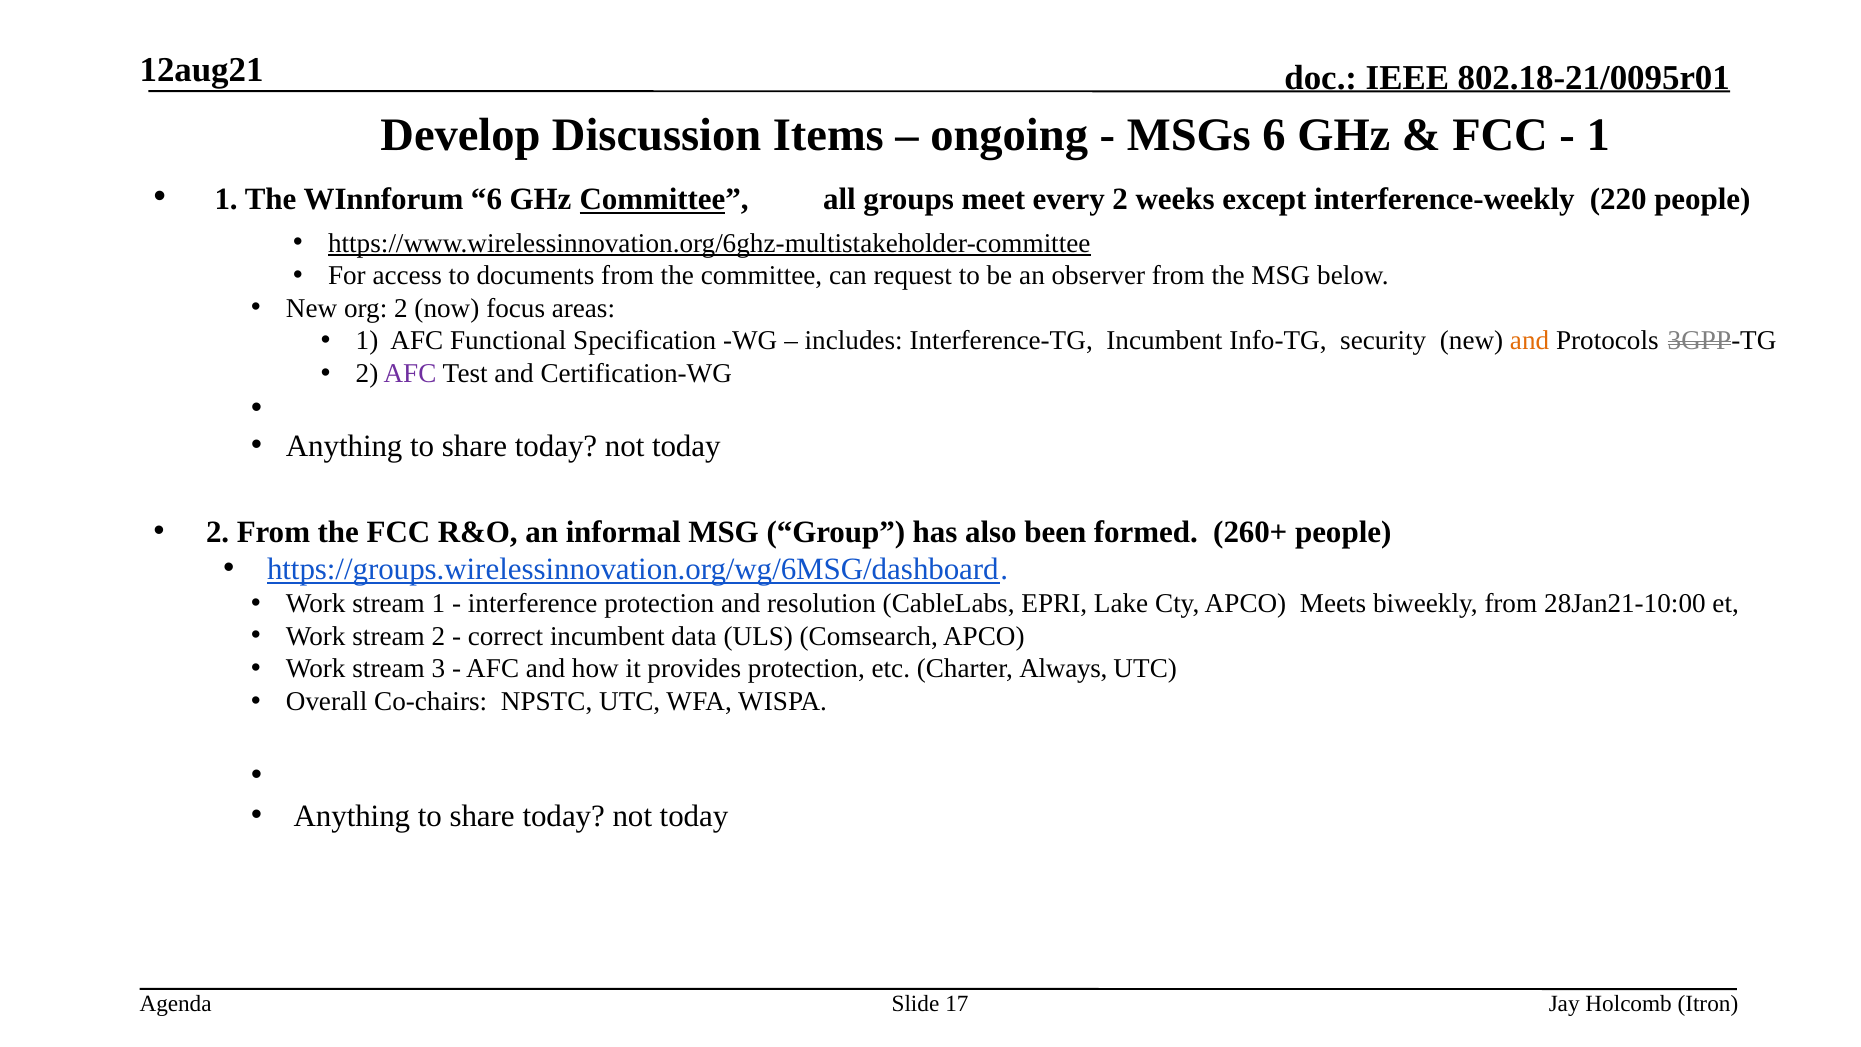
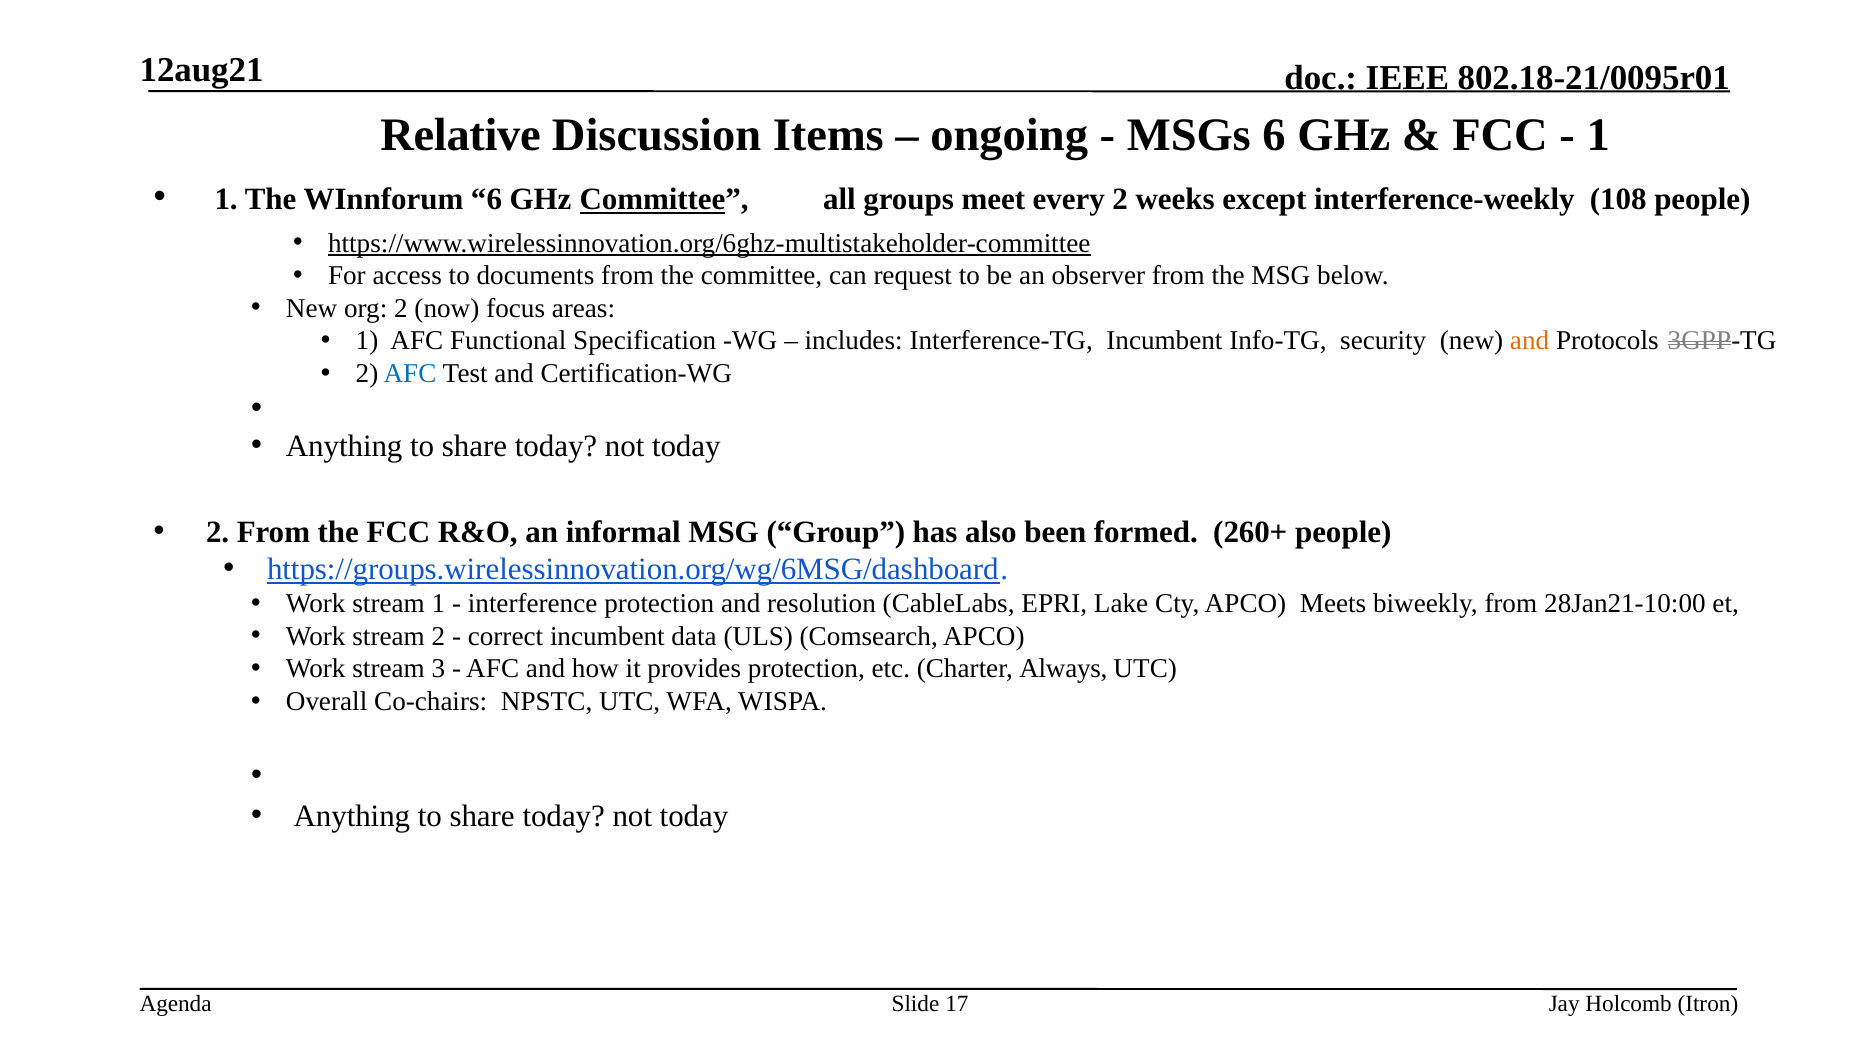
Develop: Develop -> Relative
220: 220 -> 108
AFC at (410, 373) colour: purple -> blue
